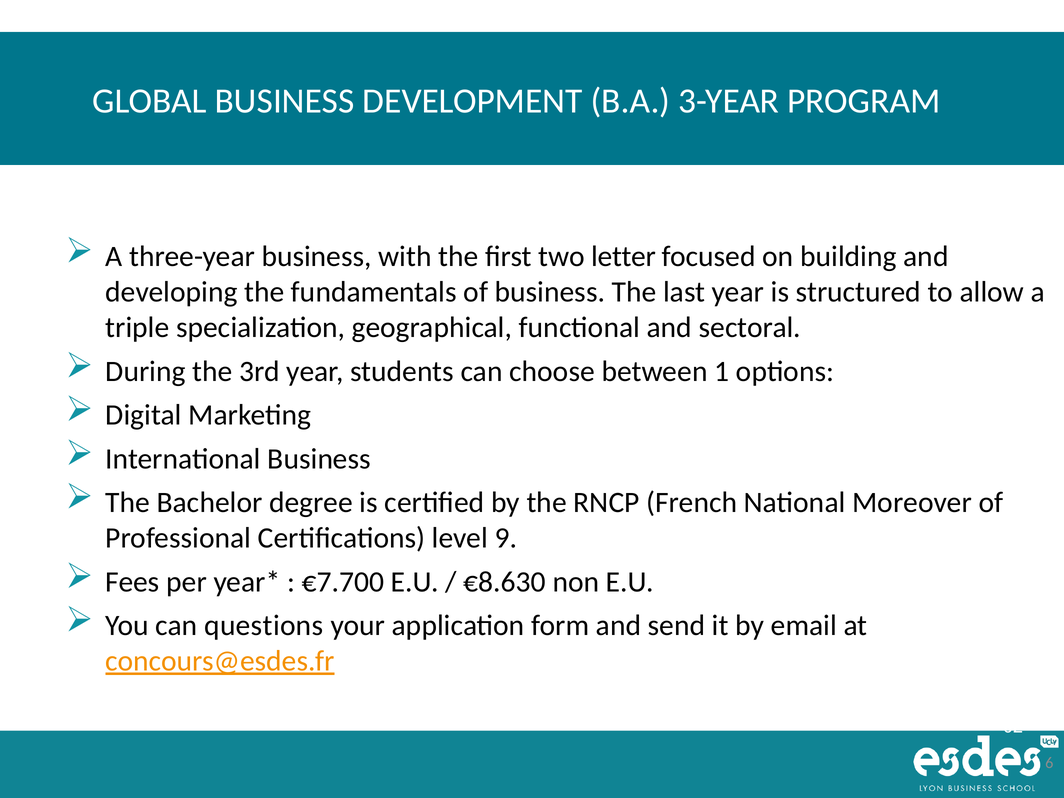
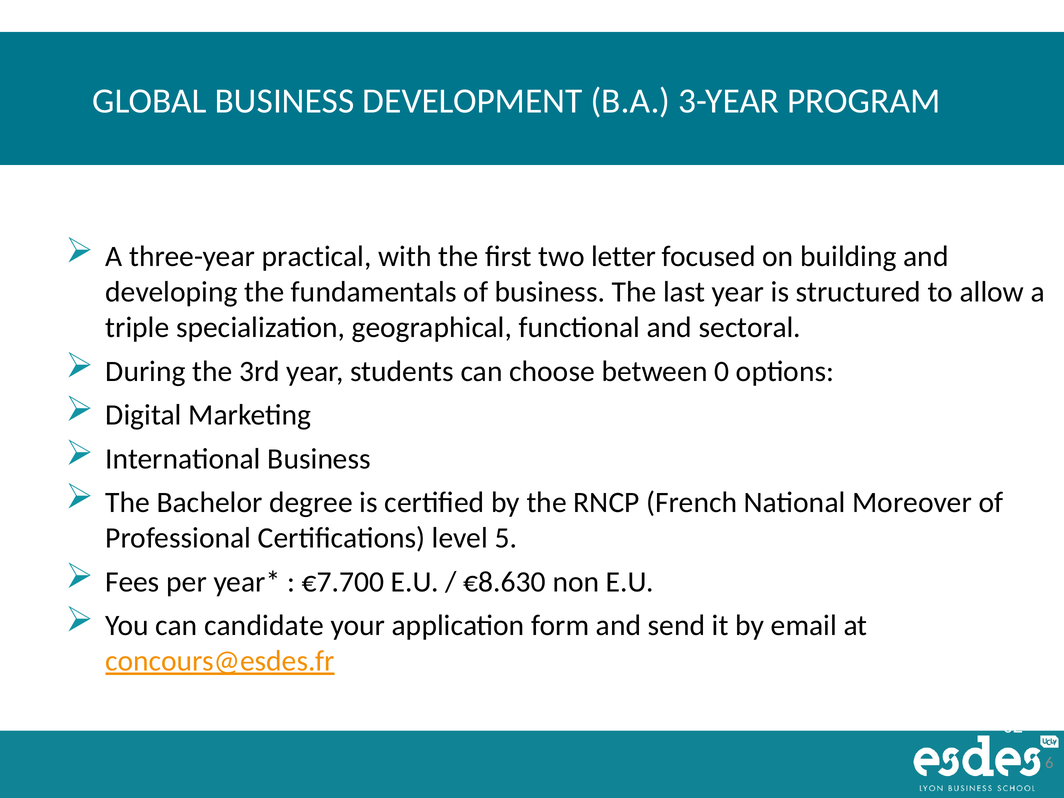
three-year business: business -> practical
1: 1 -> 0
9: 9 -> 5
questions: questions -> candidate
